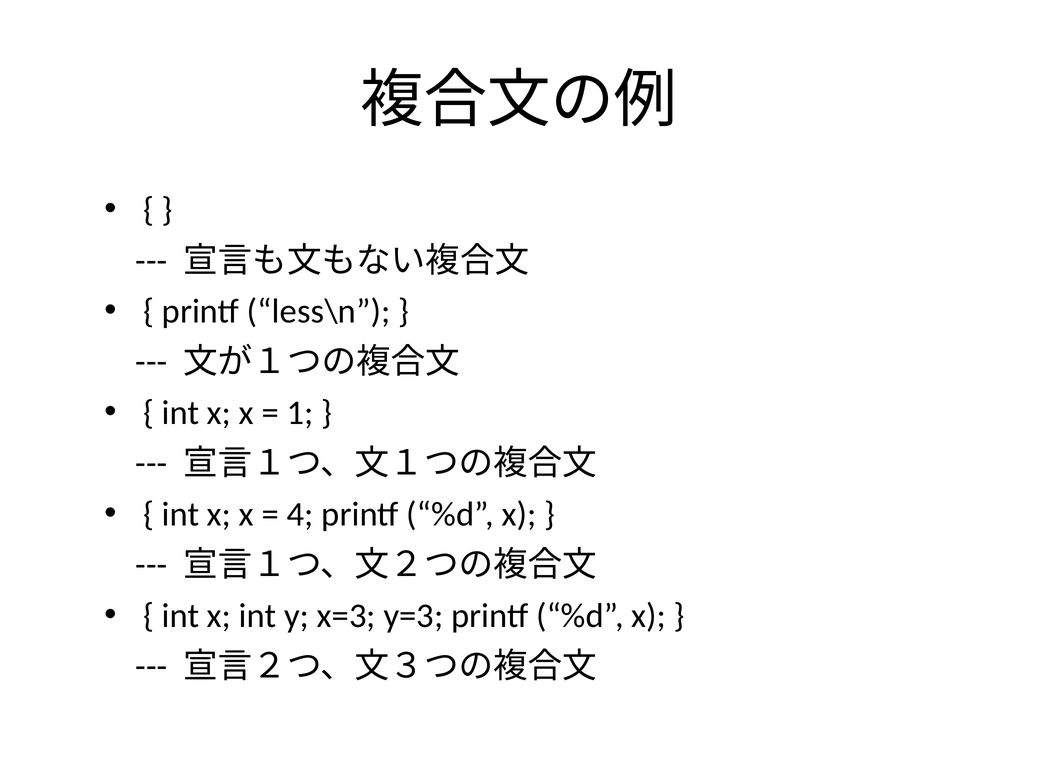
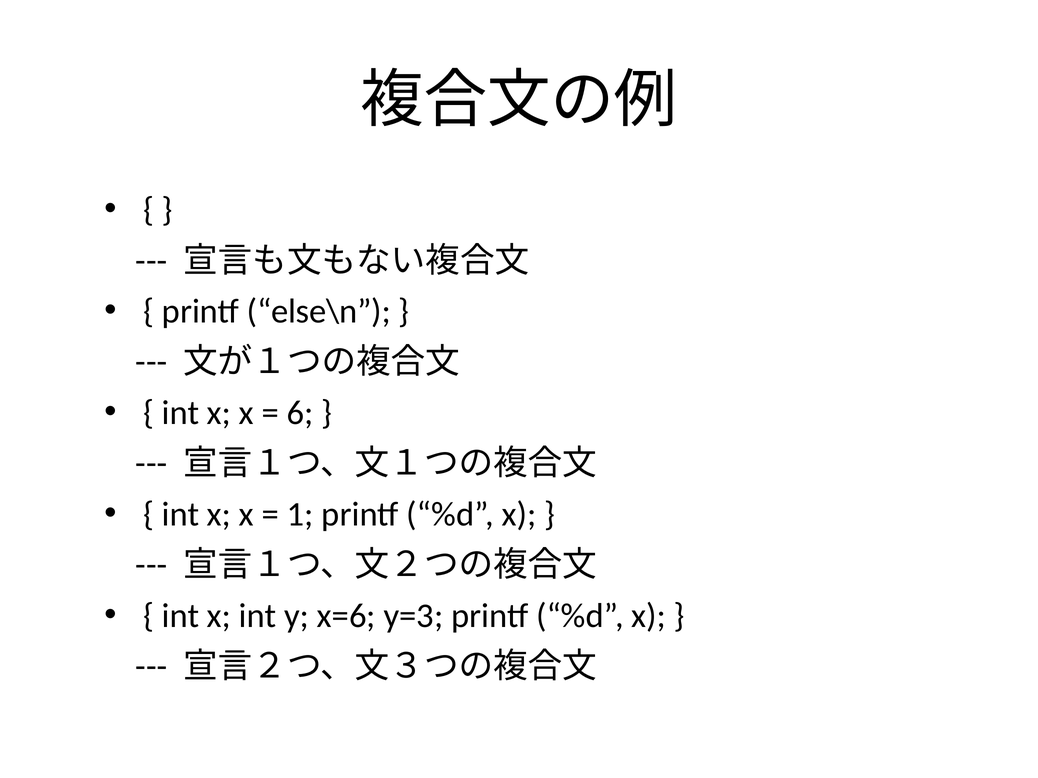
less\n: less\n -> else\n
1: 1 -> 6
4: 4 -> 1
x=3: x=3 -> x=6
